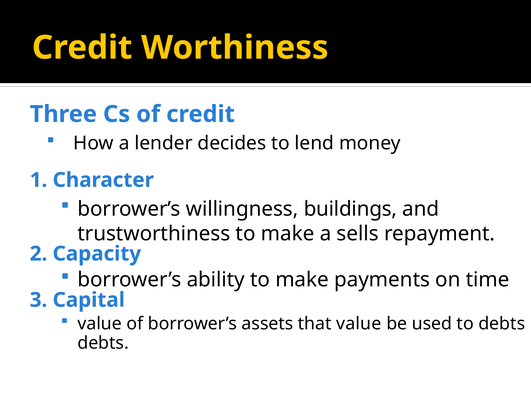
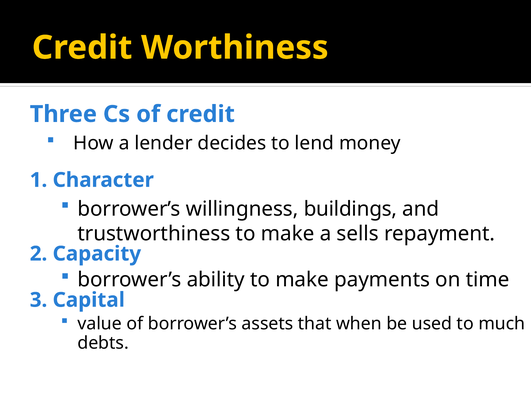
that value: value -> when
to debts: debts -> much
